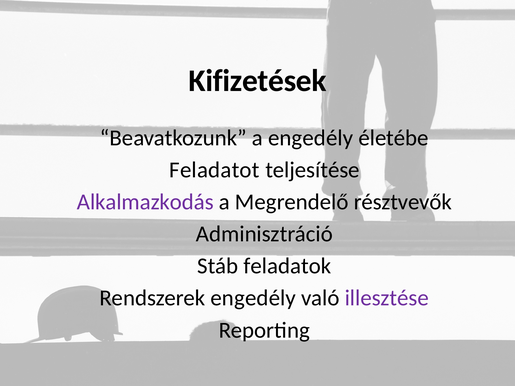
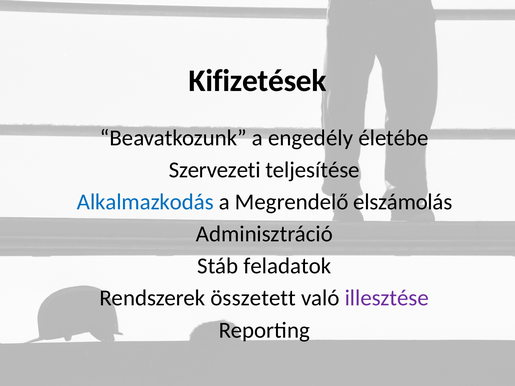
Feladatot: Feladatot -> Szervezeti
Alkalmazkodás colour: purple -> blue
résztvevők: résztvevők -> elszámolás
Rendszerek engedély: engedély -> összetett
